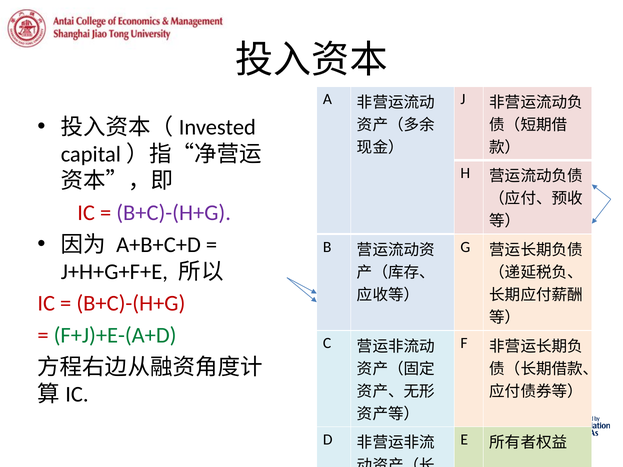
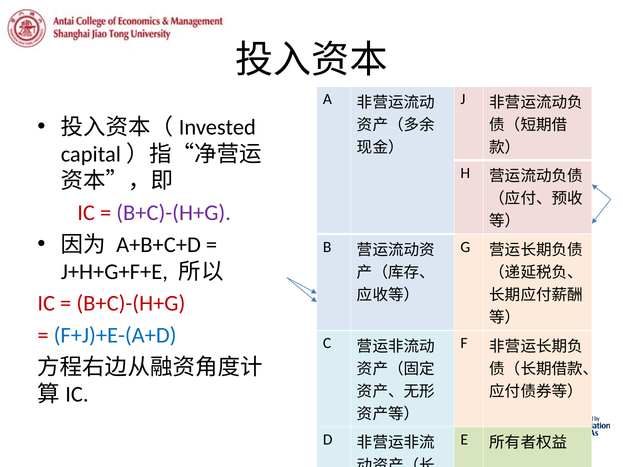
F+J)+E-(A+D colour: green -> blue
